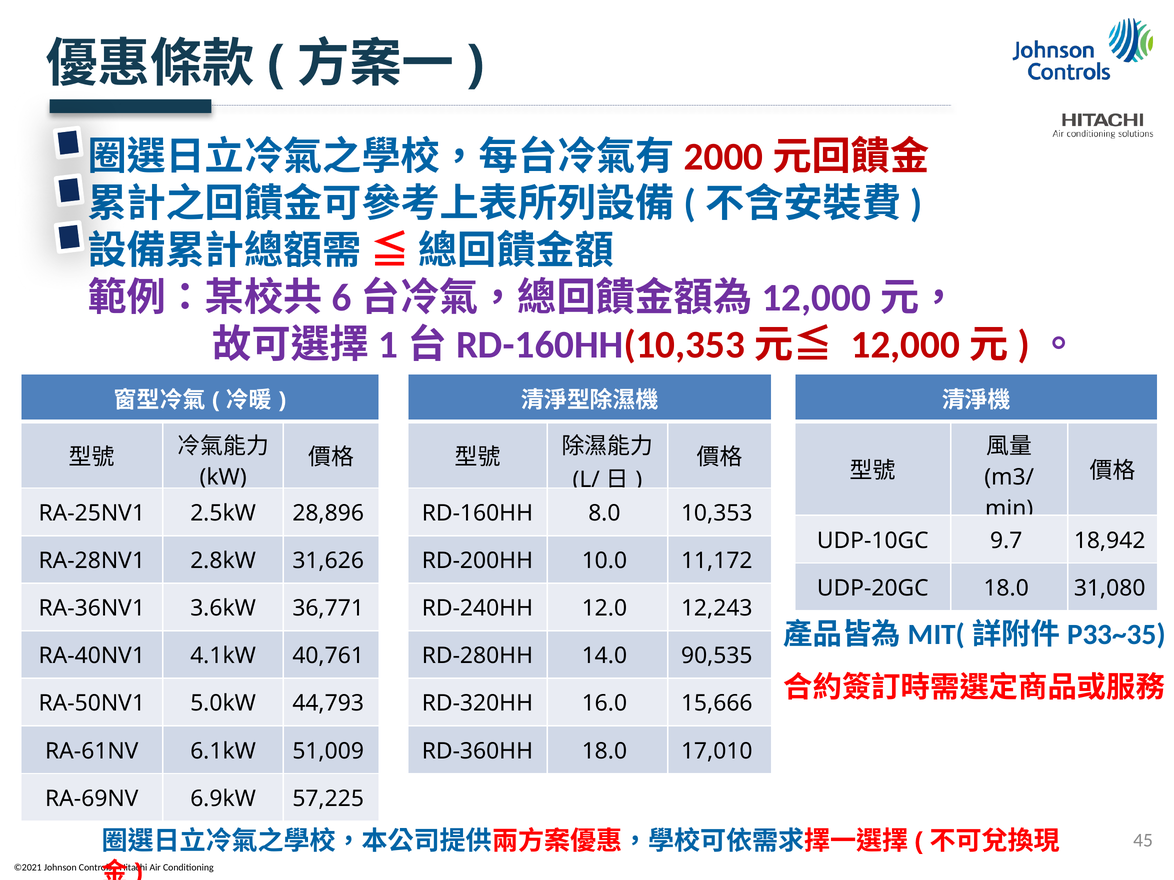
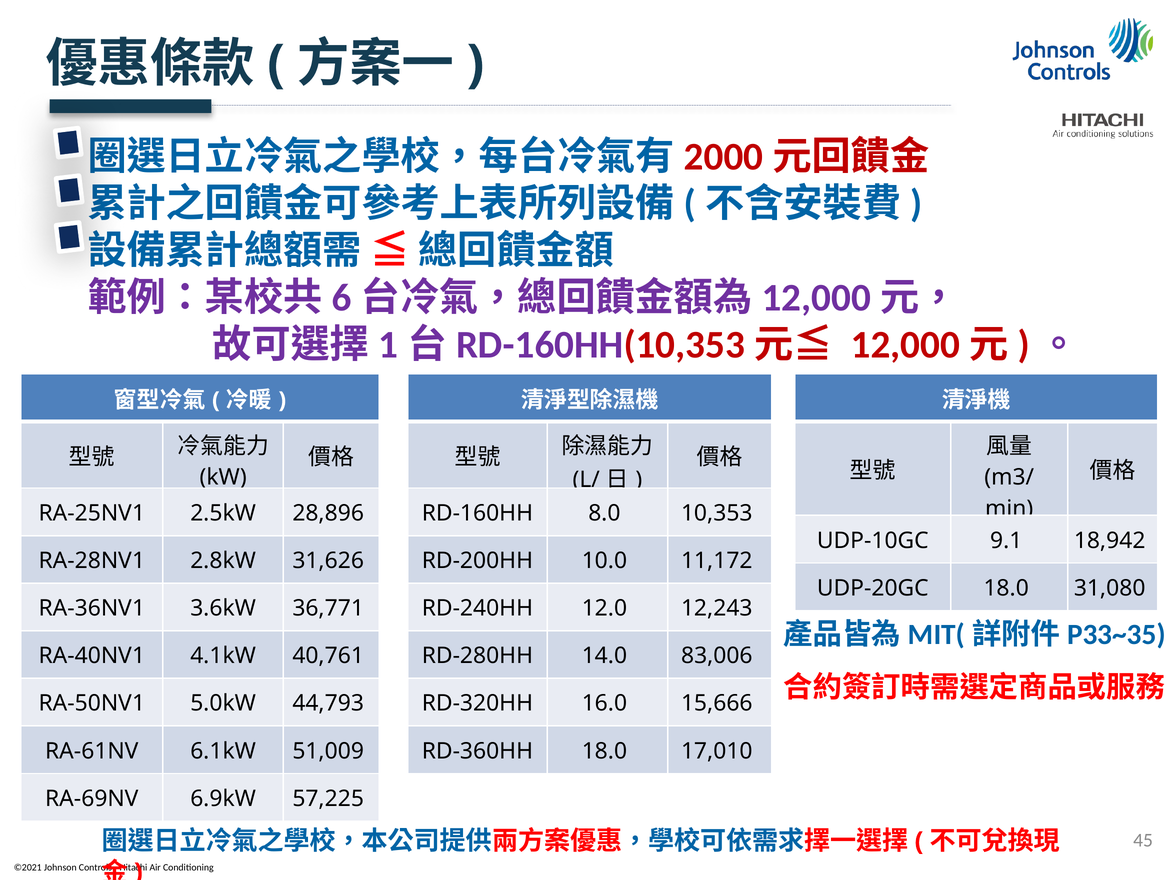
9.7: 9.7 -> 9.1
90,535: 90,535 -> 83,006
